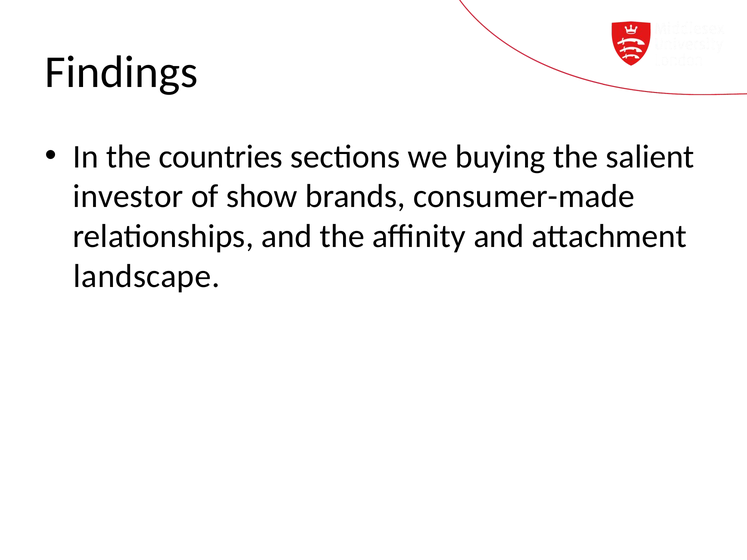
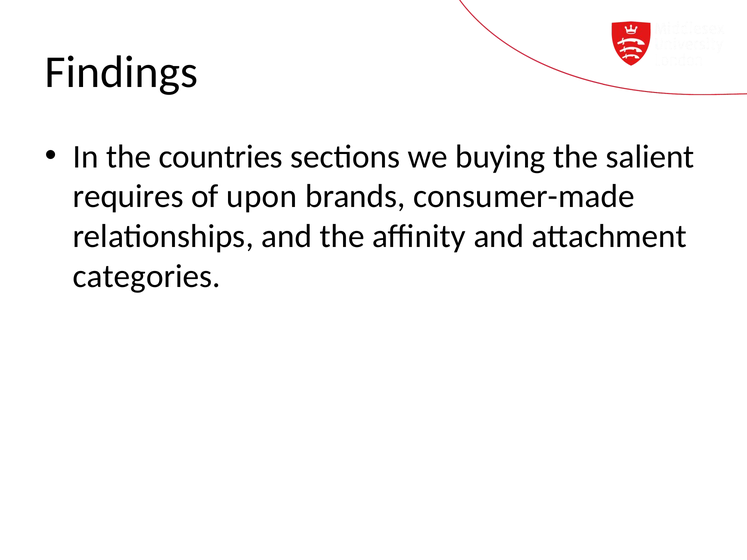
investor: investor -> requires
show: show -> upon
landscape: landscape -> categories
